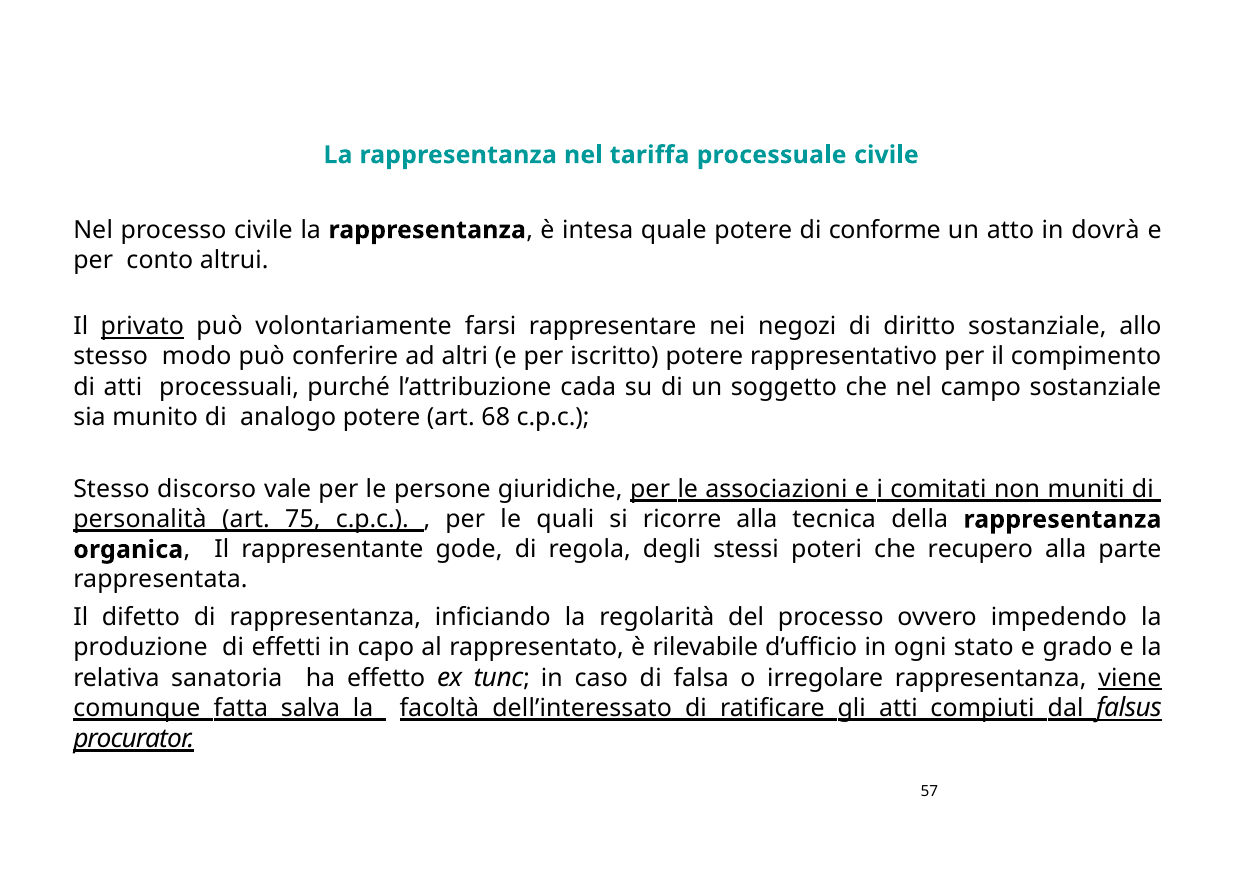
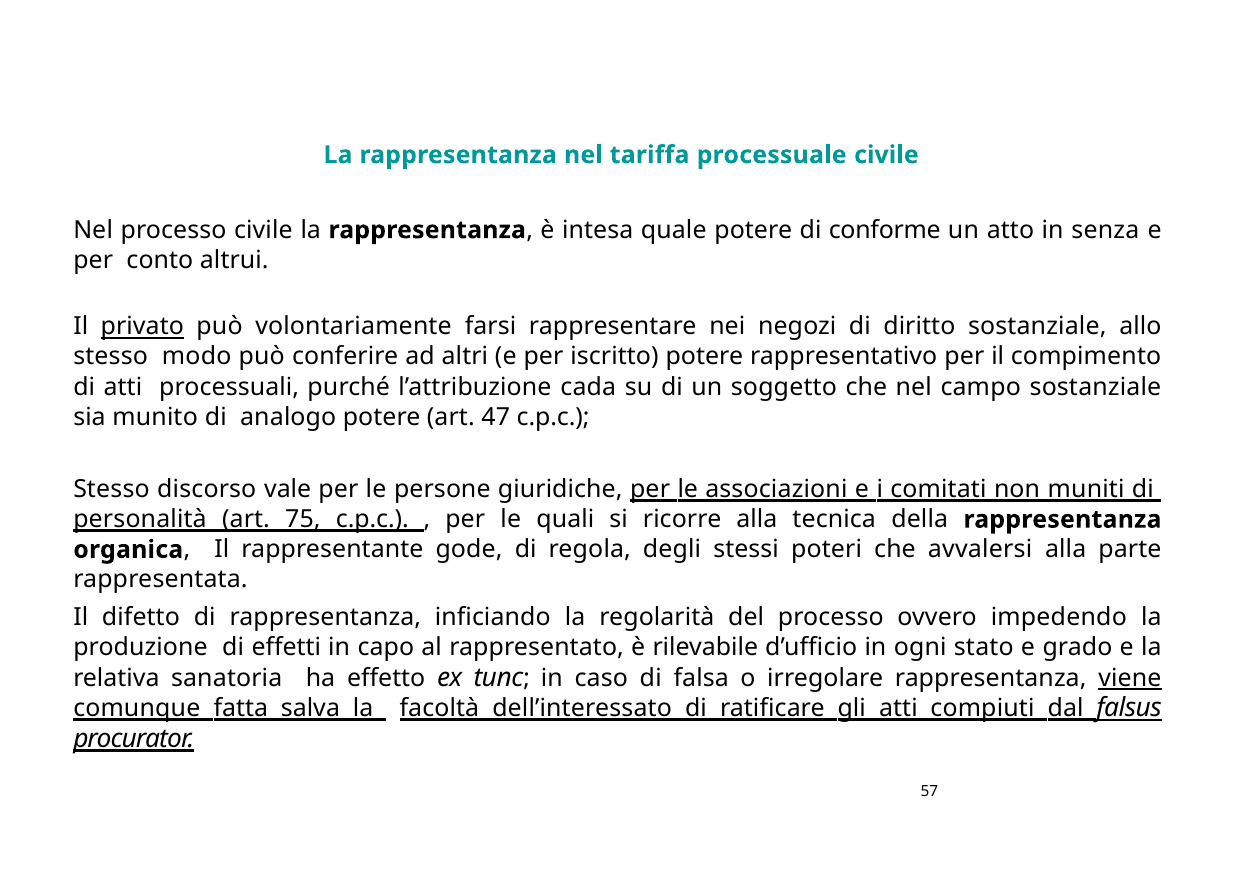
dovrà: dovrà -> senza
68: 68 -> 47
recupero: recupero -> avvalersi
